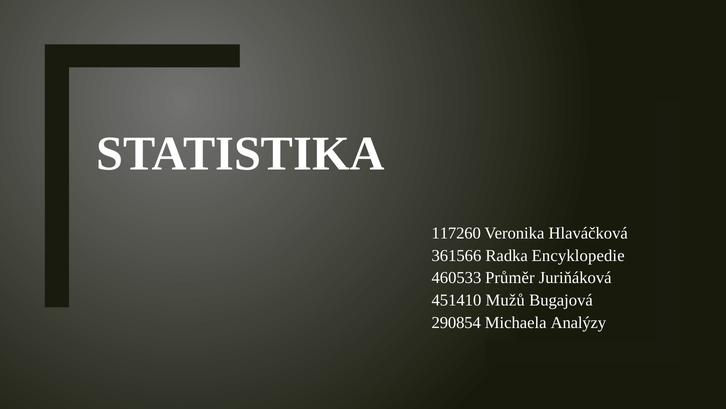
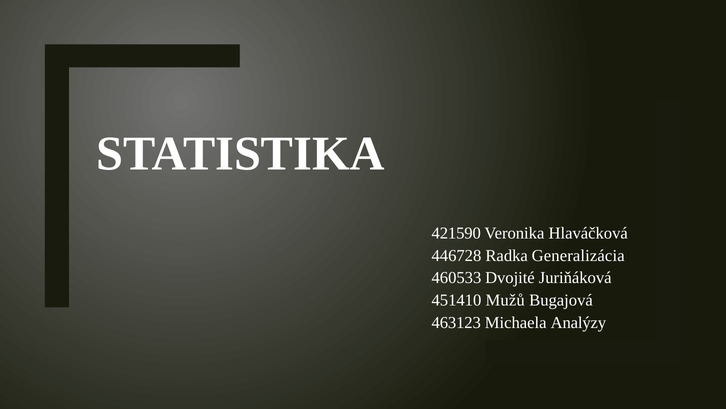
117260: 117260 -> 421590
361566: 361566 -> 446728
Encyklopedie: Encyklopedie -> Generalizácia
Průměr: Průměr -> Dvojité
290854: 290854 -> 463123
